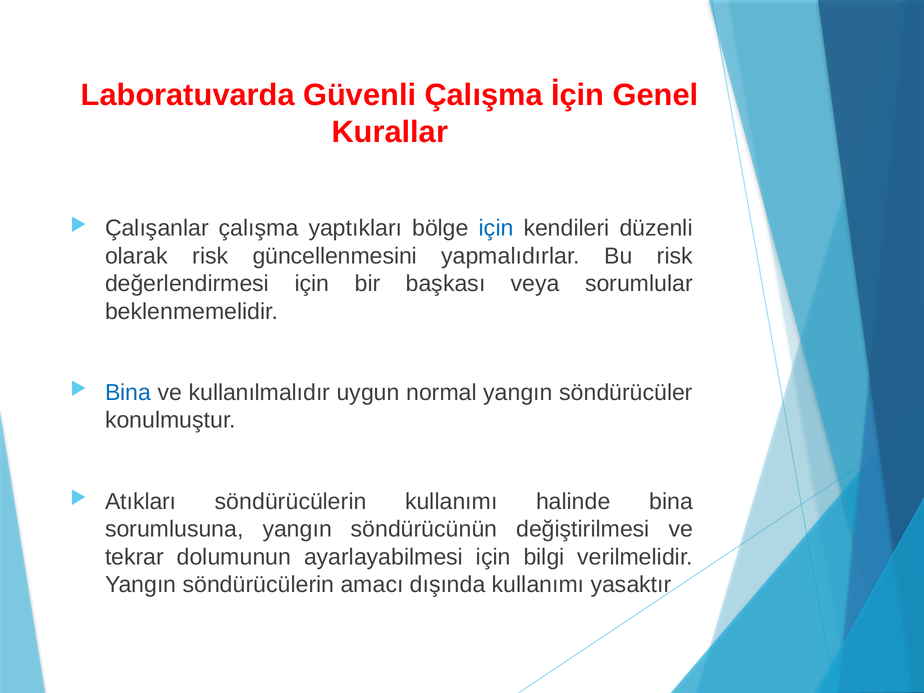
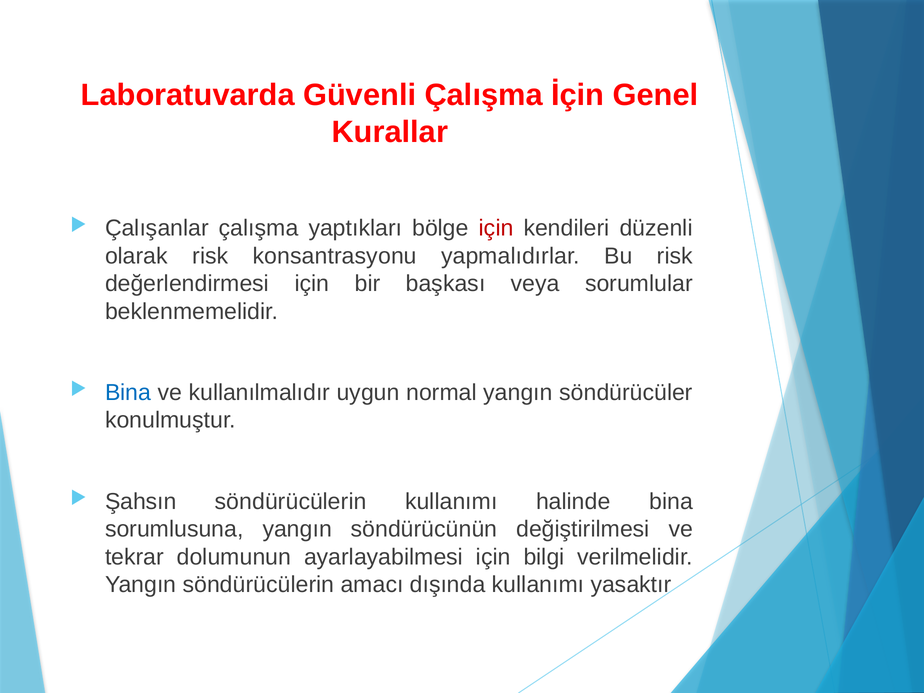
için at (496, 228) colour: blue -> red
güncellenmesini: güncellenmesini -> konsantrasyonu
Atıkları: Atıkları -> Şahsın
